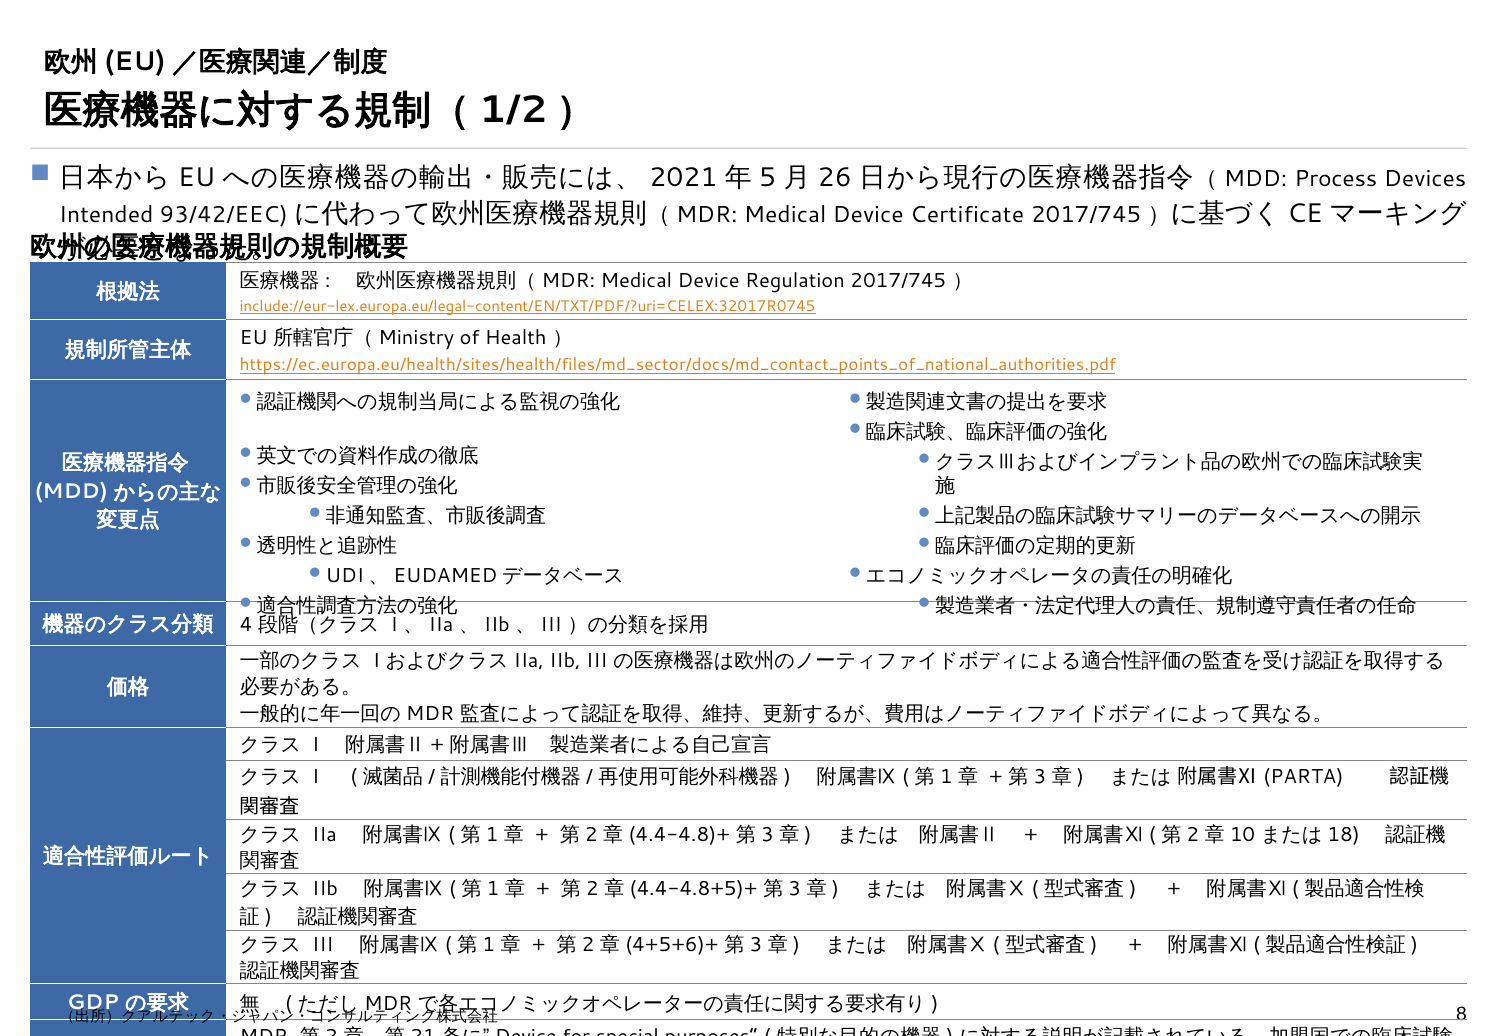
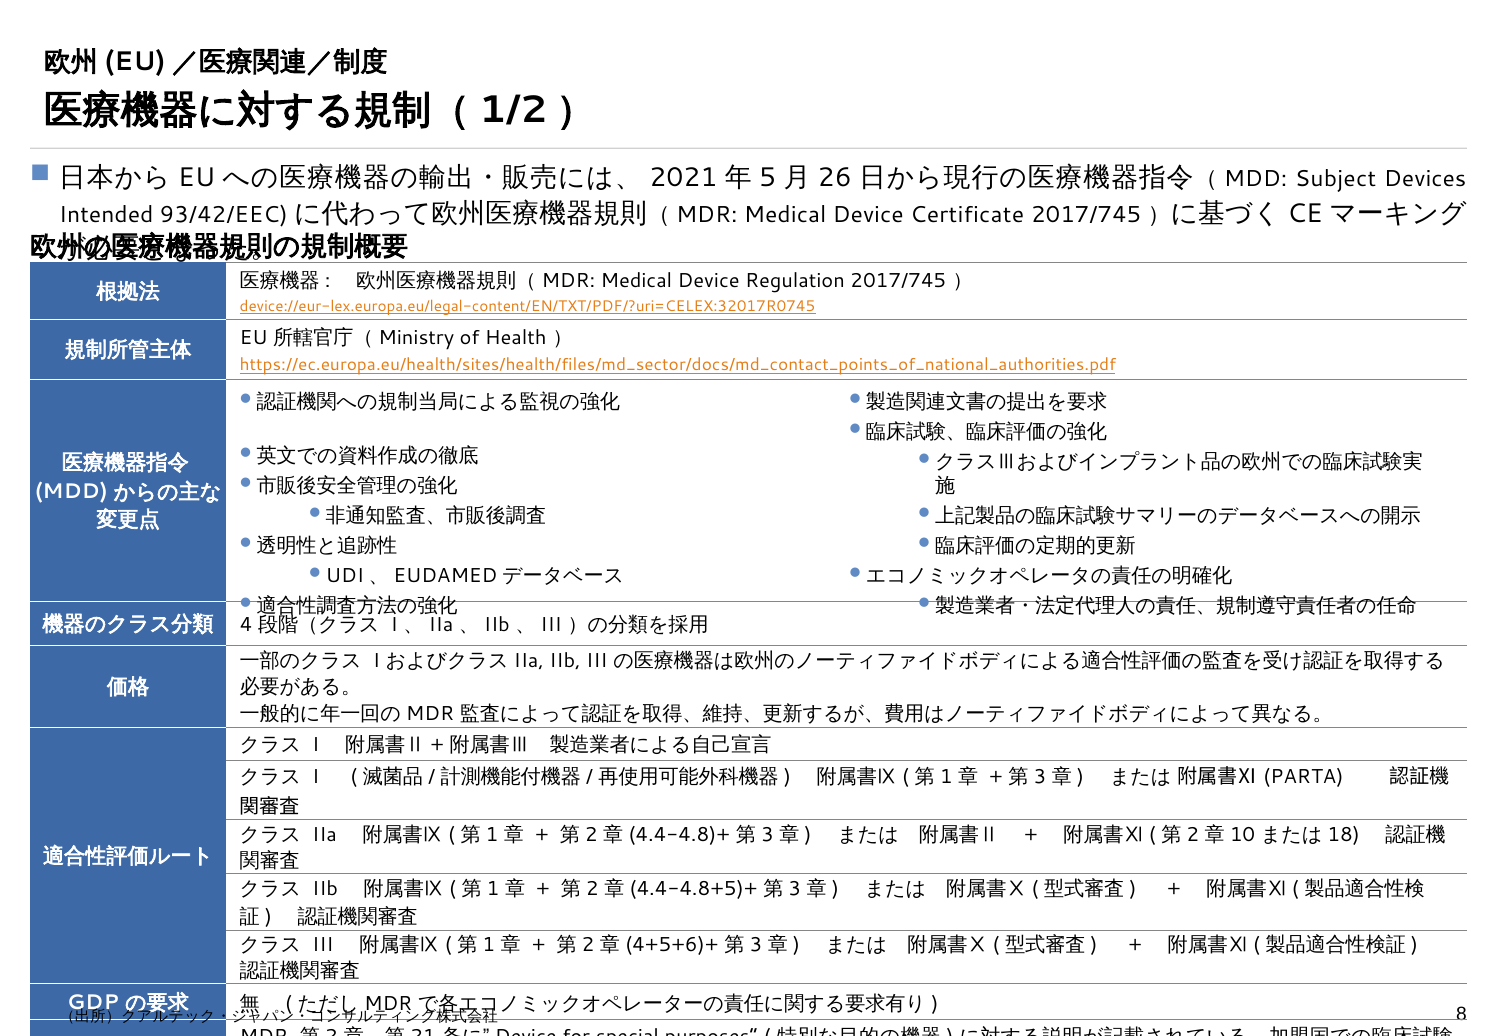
Process: Process -> Subject
include://eur-lex.europa.eu/legal-content/EN/TXT/PDF/?uri=CELEX:32017R0745: include://eur-lex.europa.eu/legal-content/EN/TXT/PDF/?uri=CELEX:32017R0745 -> device://eur-lex.europa.eu/legal-content/EN/TXT/PDF/?uri=CELEX:32017R0745
